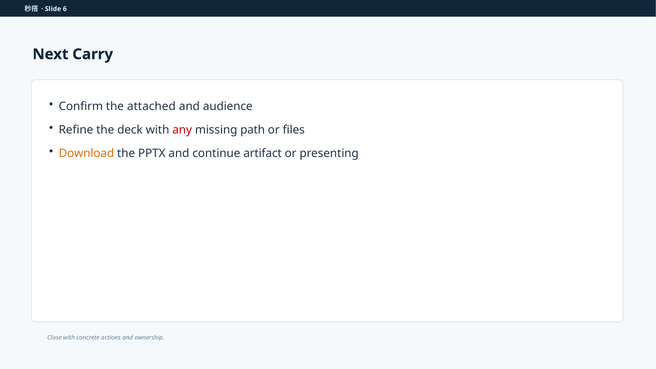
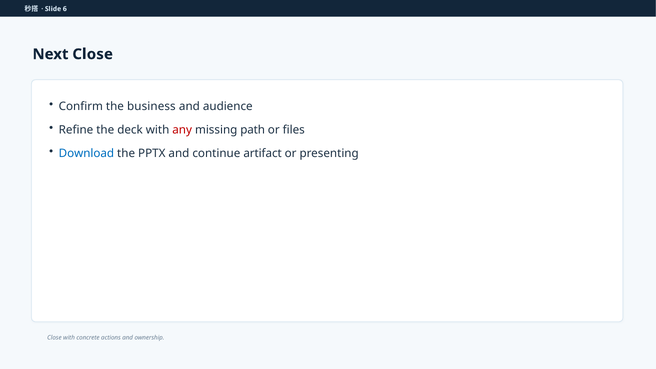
Next Carry: Carry -> Close
attached: attached -> business
Download colour: orange -> blue
